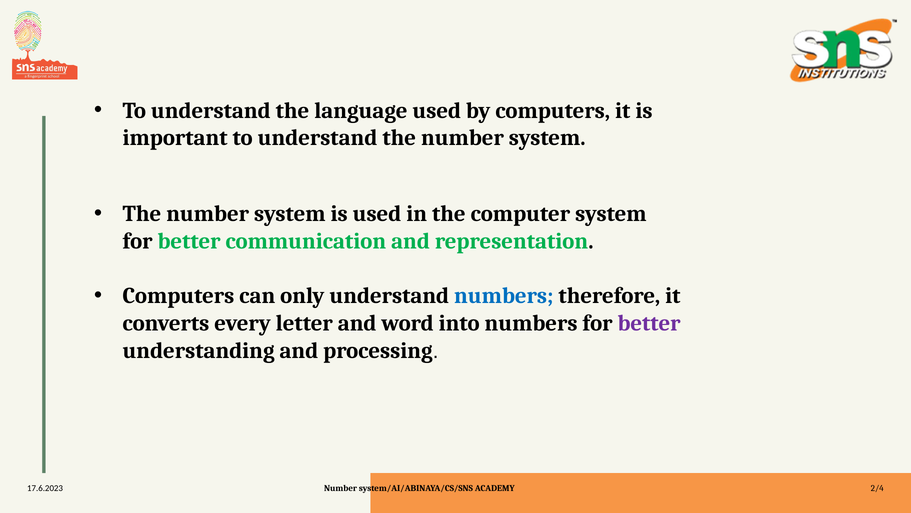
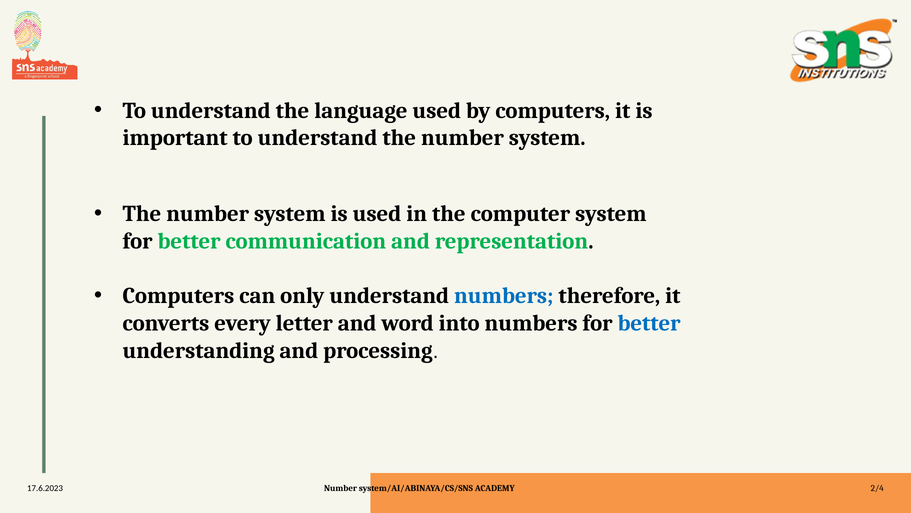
better at (649, 323) colour: purple -> blue
